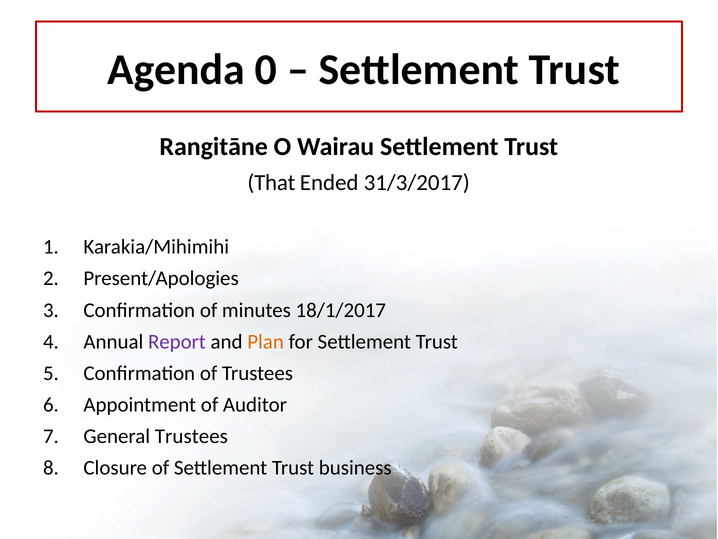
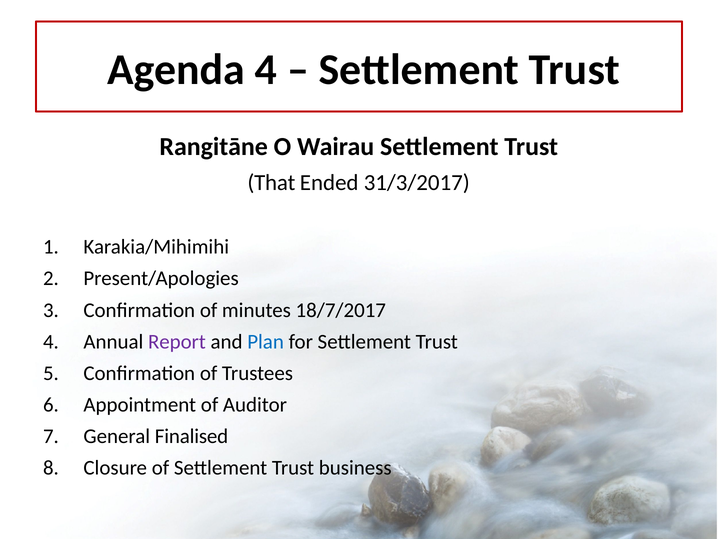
Agenda 0: 0 -> 4
18/1/2017: 18/1/2017 -> 18/7/2017
Plan colour: orange -> blue
General Trustees: Trustees -> Finalised
